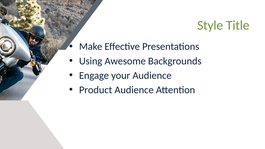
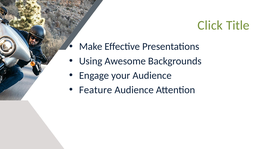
Style: Style -> Click
Product: Product -> Feature
